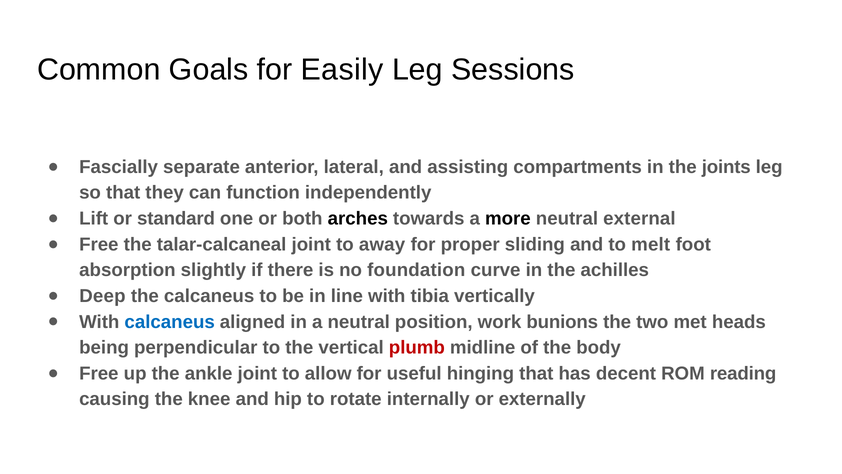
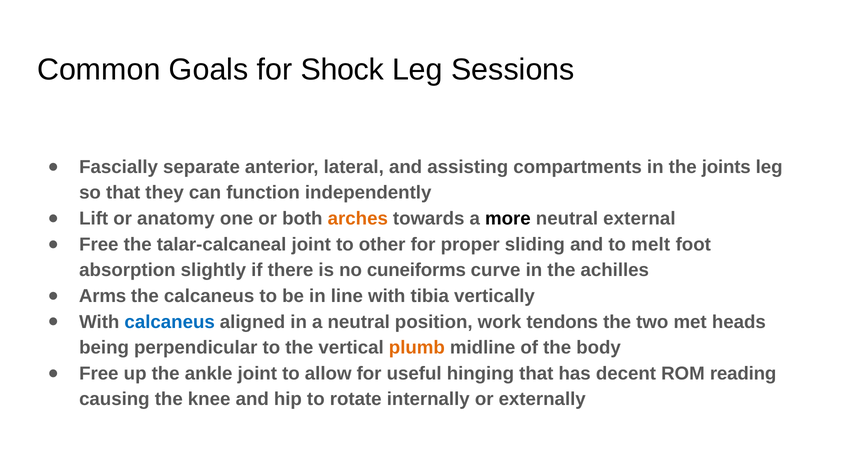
Easily: Easily -> Shock
standard: standard -> anatomy
arches colour: black -> orange
away: away -> other
foundation: foundation -> cuneiforms
Deep: Deep -> Arms
bunions: bunions -> tendons
plumb colour: red -> orange
